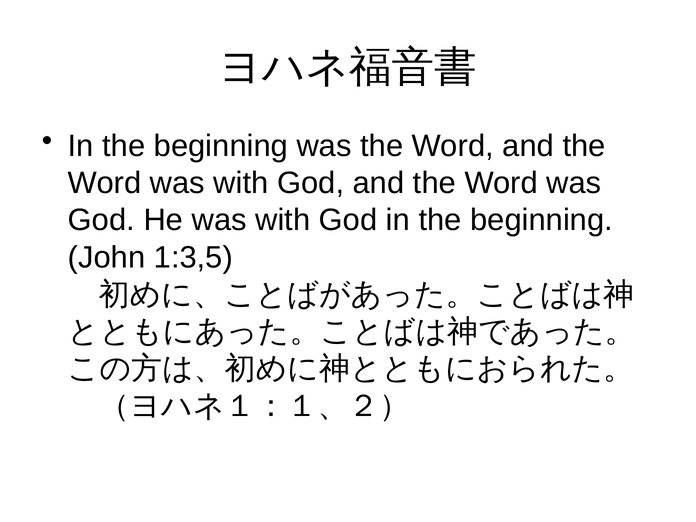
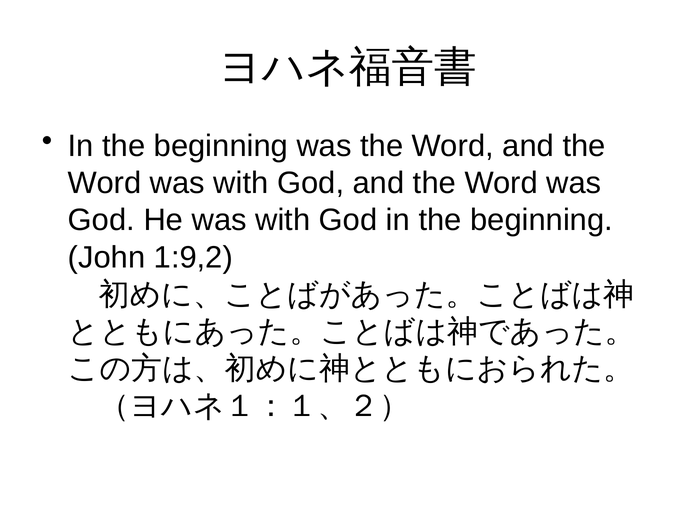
1:3,5: 1:3,5 -> 1:9,2
